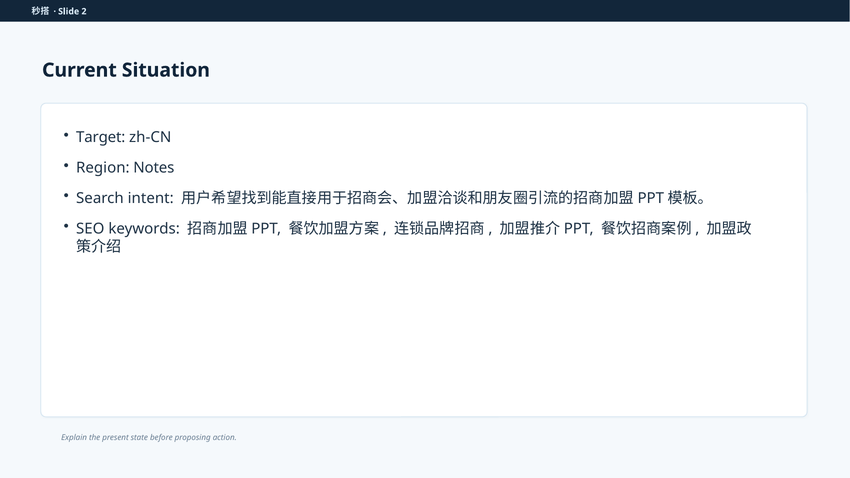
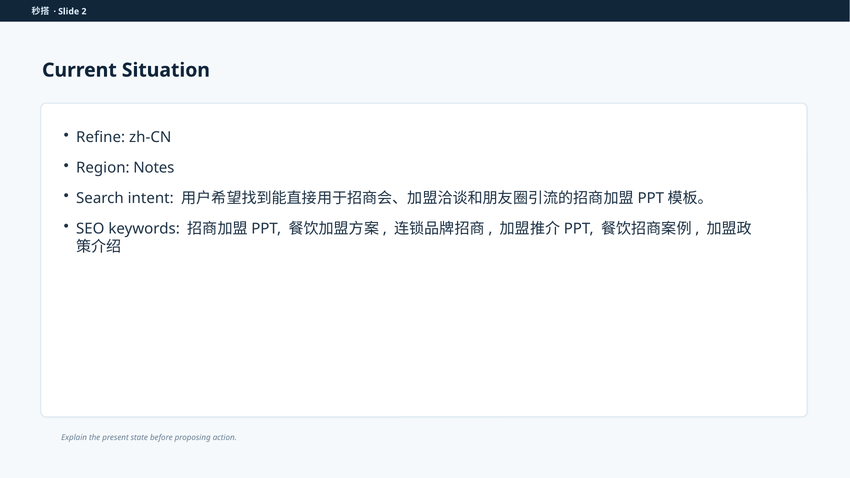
Target: Target -> Refine
